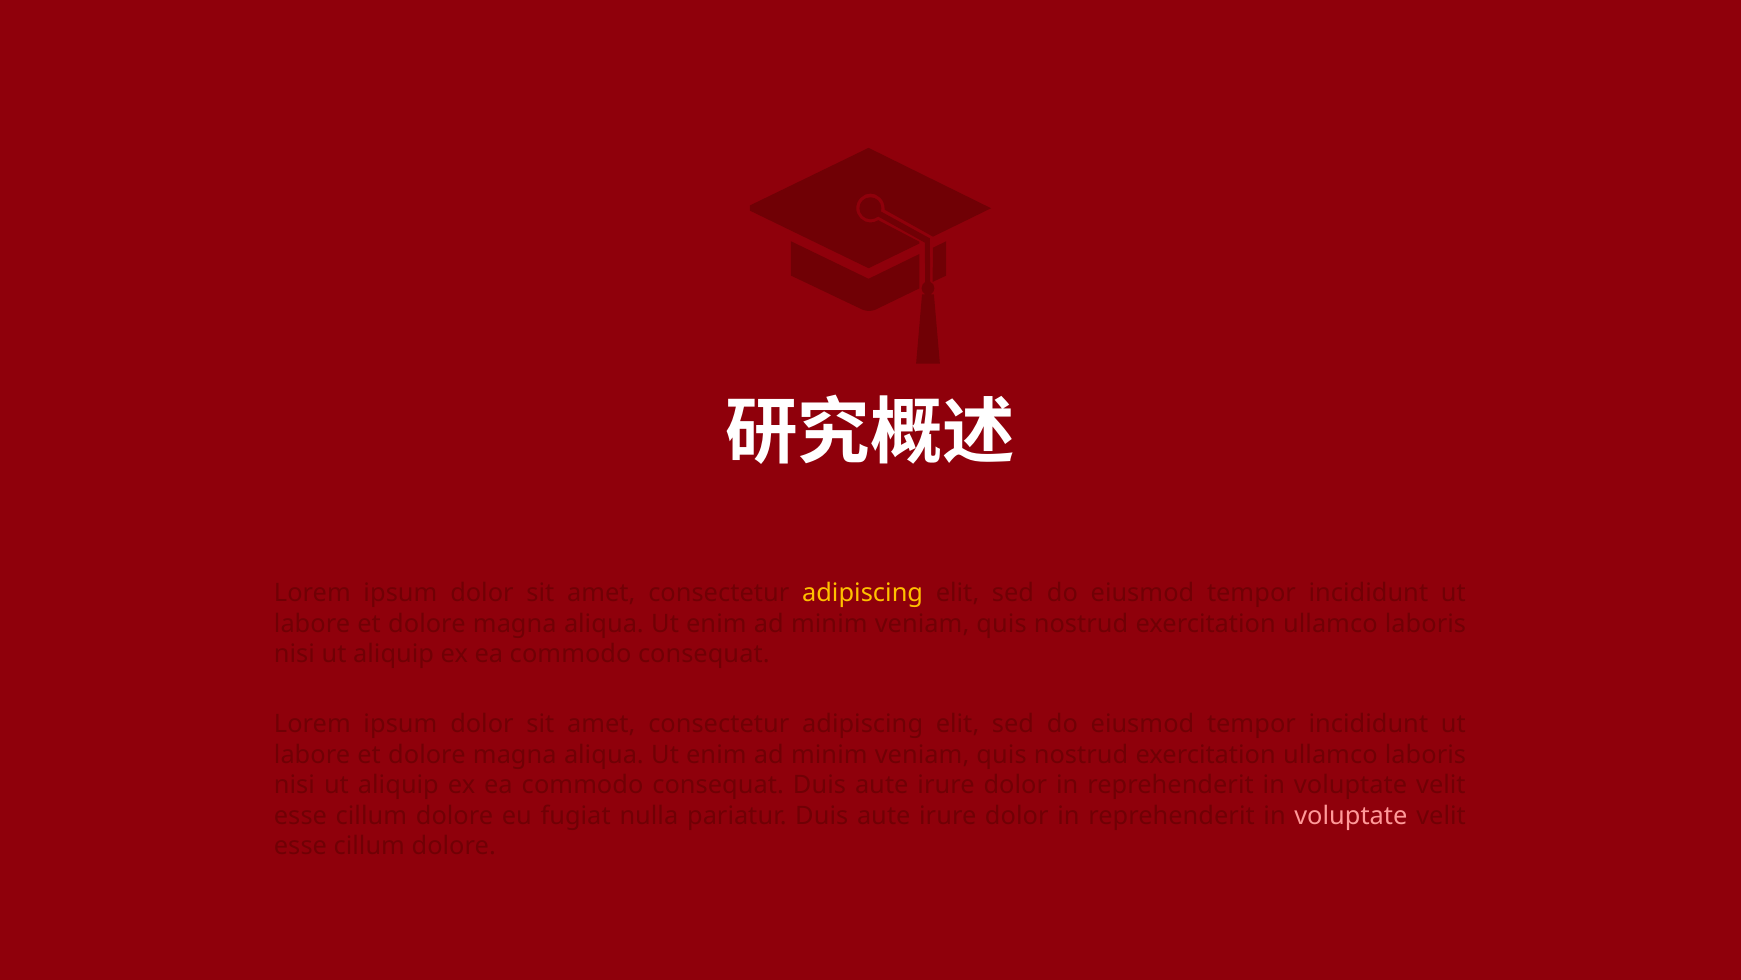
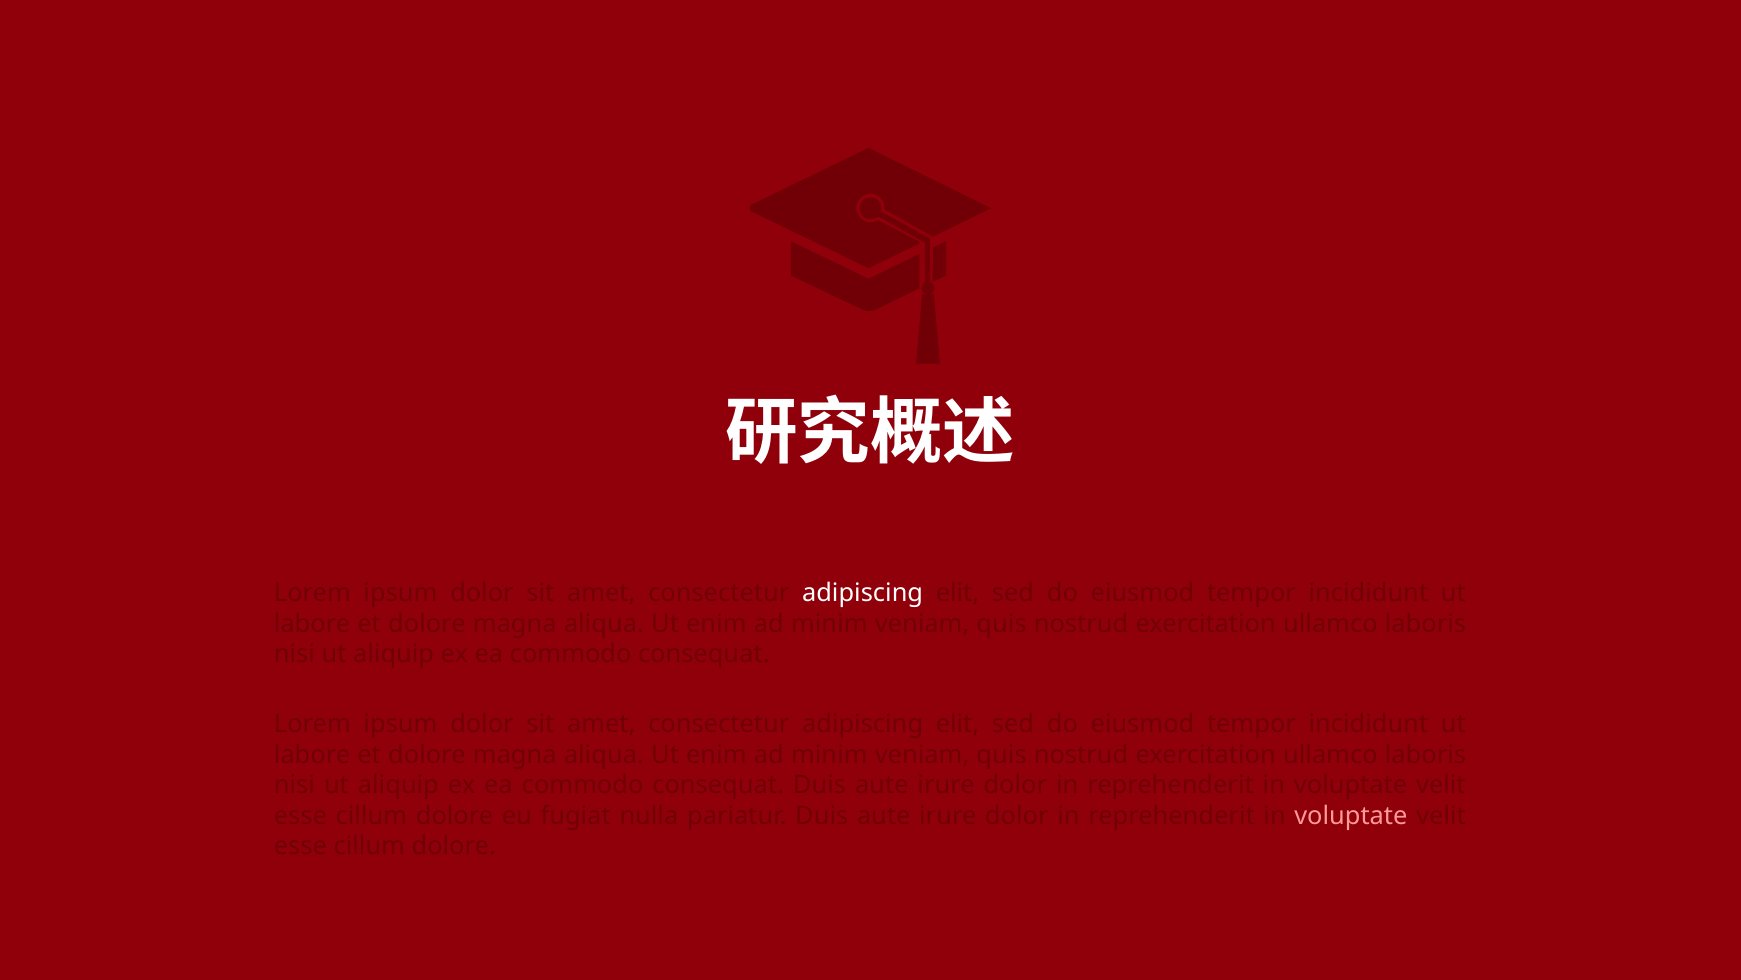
adipiscing at (863, 593) colour: yellow -> white
